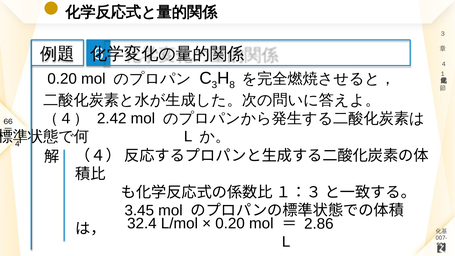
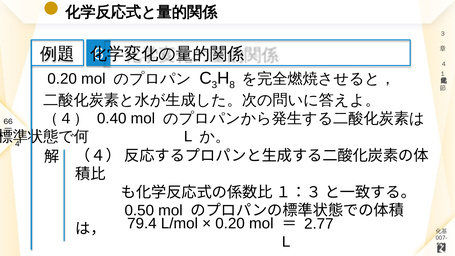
2.42: 2.42 -> 0.40
3.45: 3.45 -> 0.50
32.4: 32.4 -> 79.4
2.86: 2.86 -> 2.77
